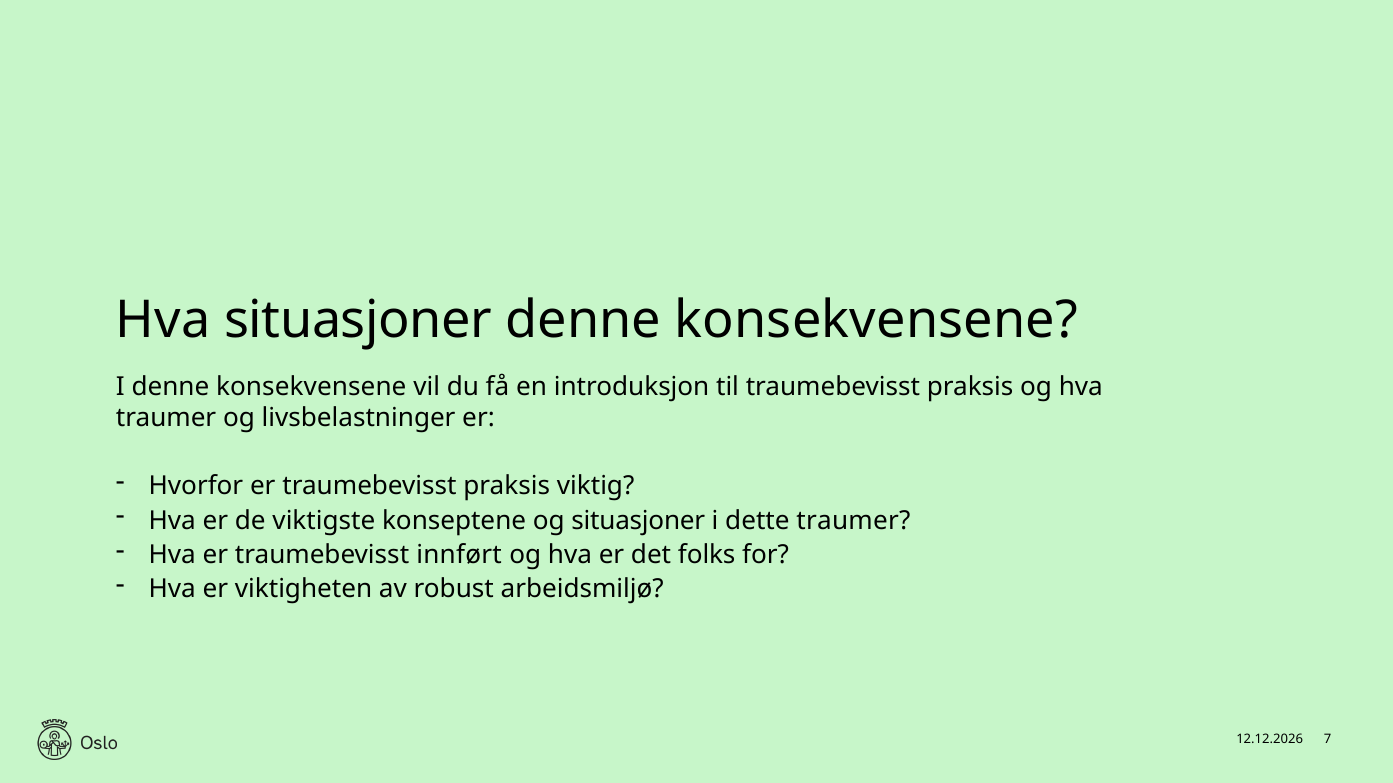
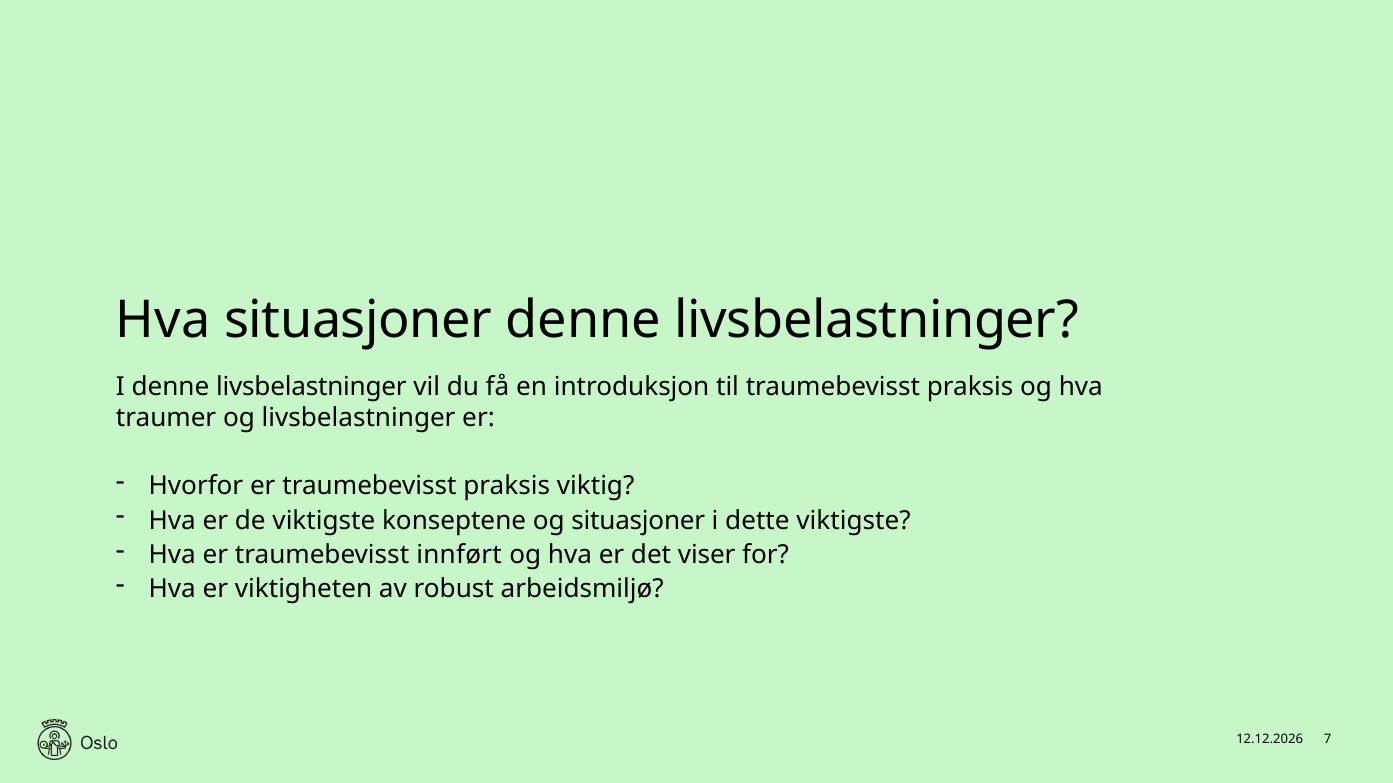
konsekvensene at (876, 321): konsekvensene -> livsbelastninger
I denne konsekvensene: konsekvensene -> livsbelastninger
dette traumer: traumer -> viktigste
folks: folks -> viser
